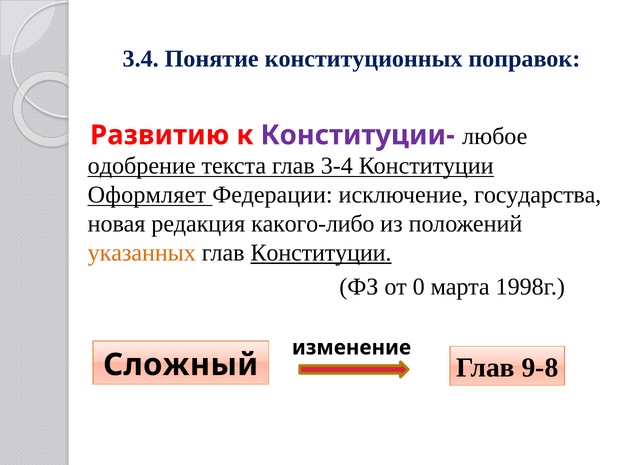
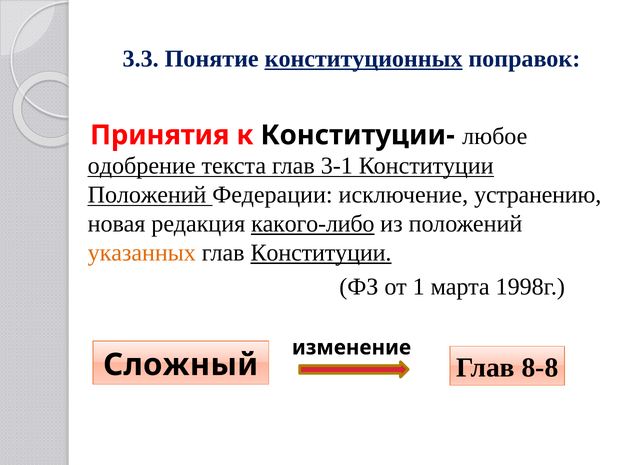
3.4: 3.4 -> 3.3
конституционных underline: none -> present
Развитию: Развитию -> Принятия
Конституции- colour: purple -> black
3-4: 3-4 -> 3-1
Оформляет at (147, 195): Оформляет -> Положений
государства: государства -> устранению
какого-либо underline: none -> present
0: 0 -> 1
9-8: 9-8 -> 8-8
